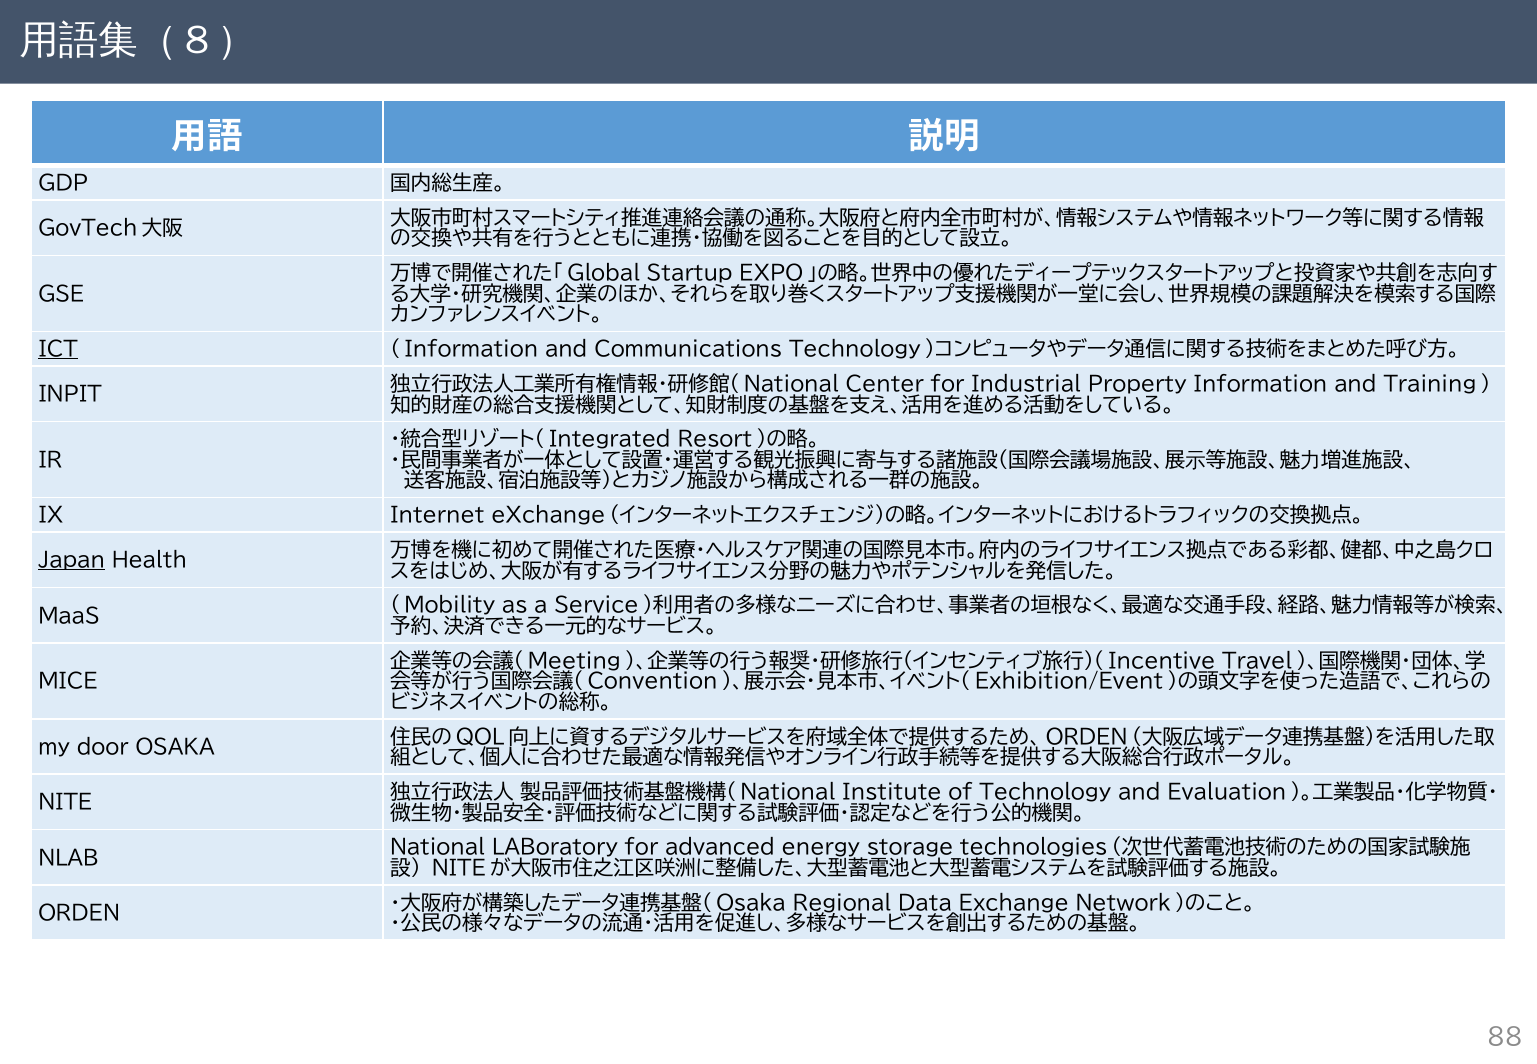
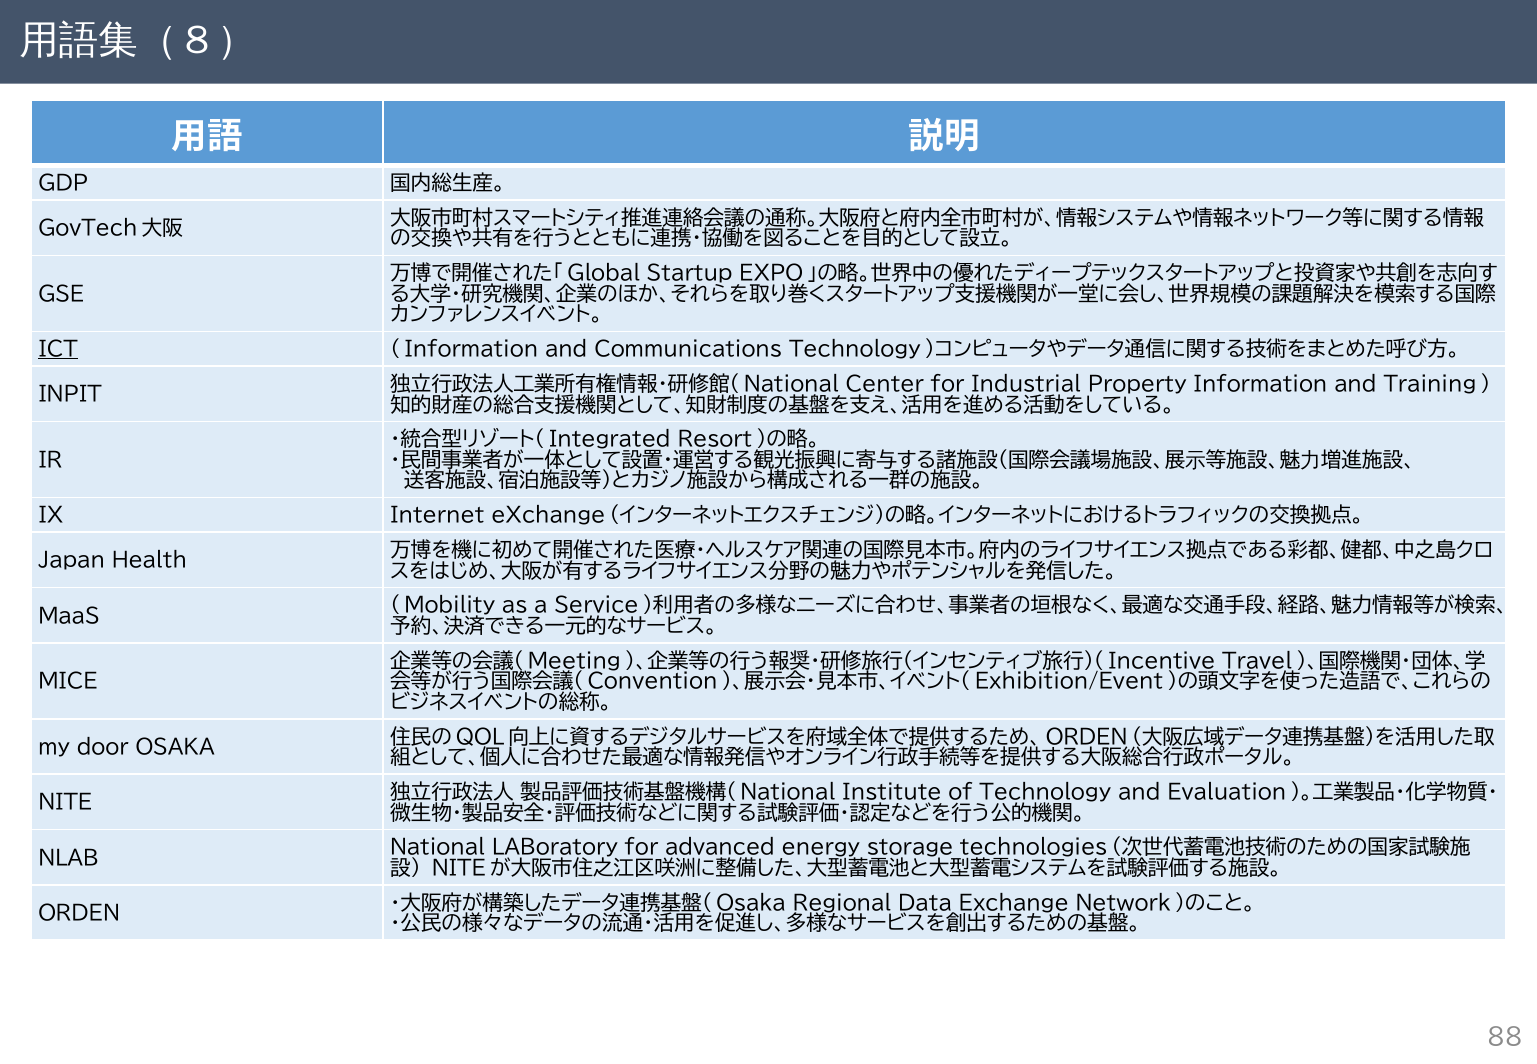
Japan underline: present -> none
